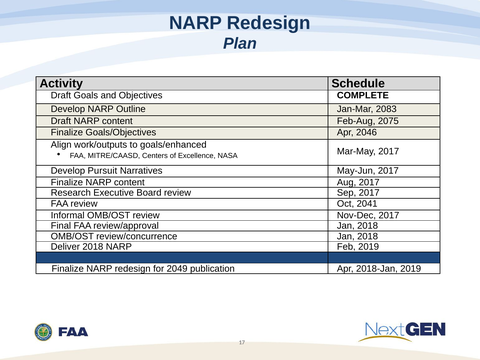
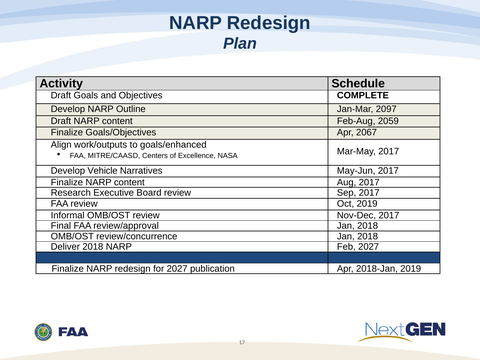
2083: 2083 -> 2097
2075: 2075 -> 2059
2046: 2046 -> 2067
Pursuit: Pursuit -> Vehicle
Oct 2041: 2041 -> 2019
Feb 2019: 2019 -> 2027
for 2049: 2049 -> 2027
